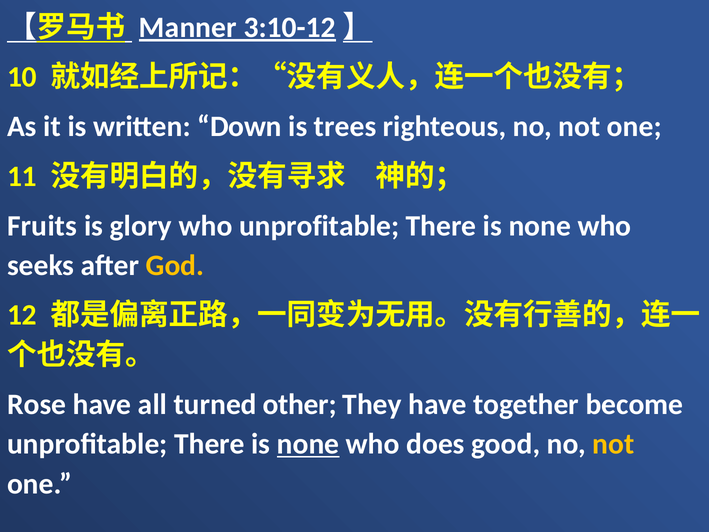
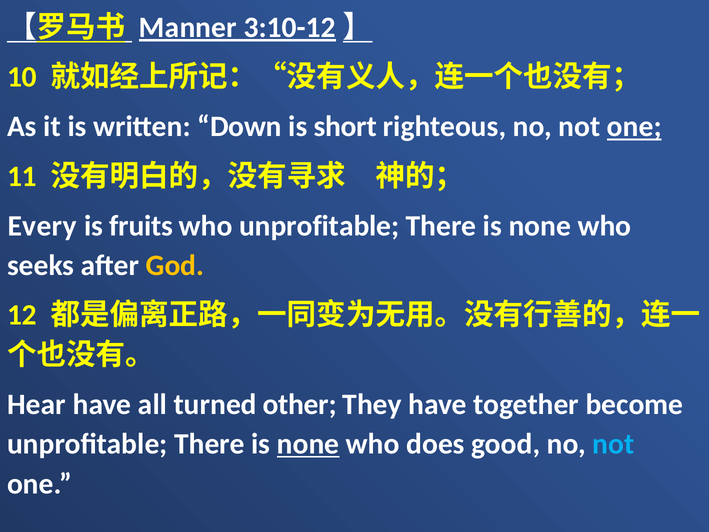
trees: trees -> short
one at (634, 127) underline: none -> present
Fruits: Fruits -> Every
glory: glory -> fruits
Rose: Rose -> Hear
not at (613, 444) colour: yellow -> light blue
